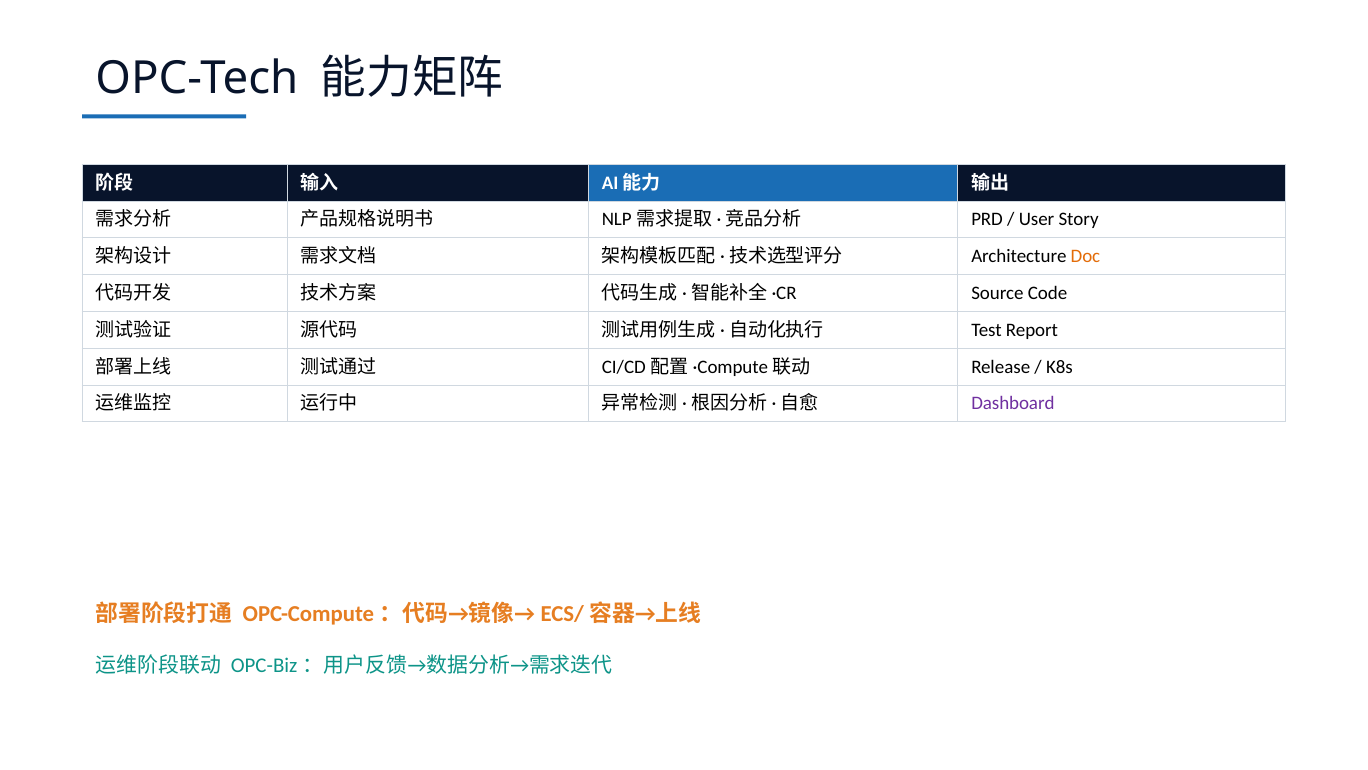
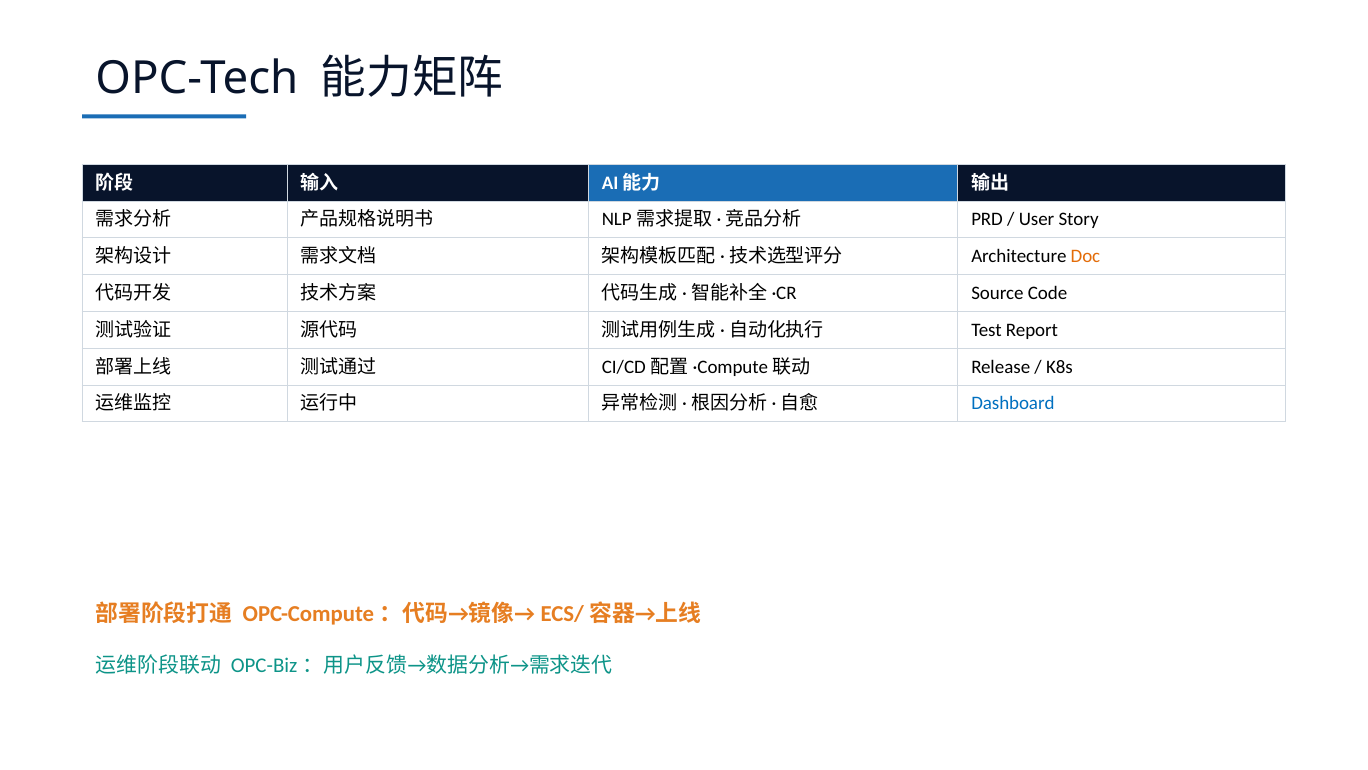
Dashboard colour: purple -> blue
